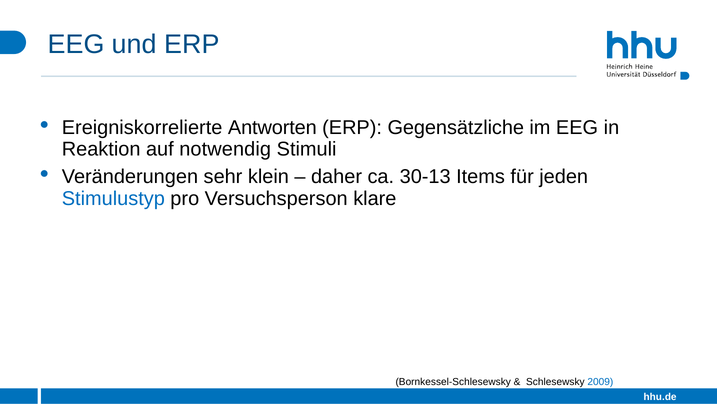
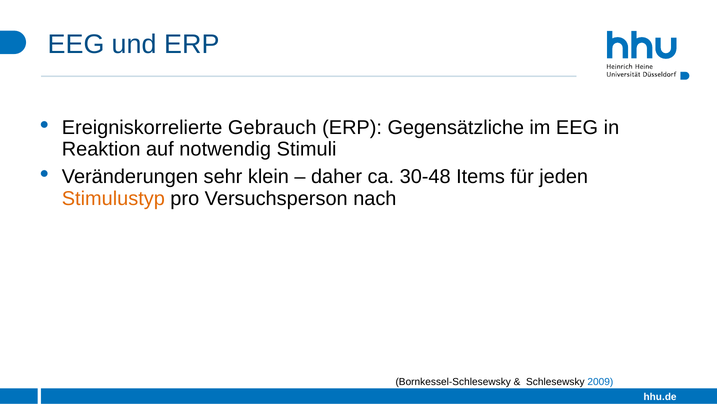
Antworten: Antworten -> Gebrauch
30-13: 30-13 -> 30-48
Stimulustyp colour: blue -> orange
klare: klare -> nach
